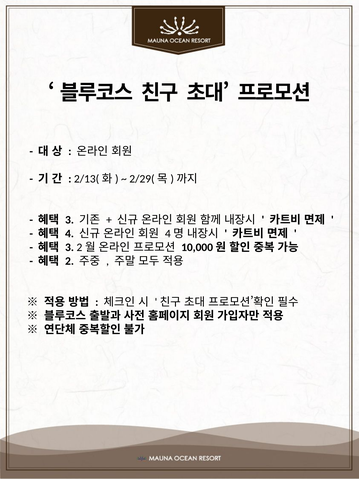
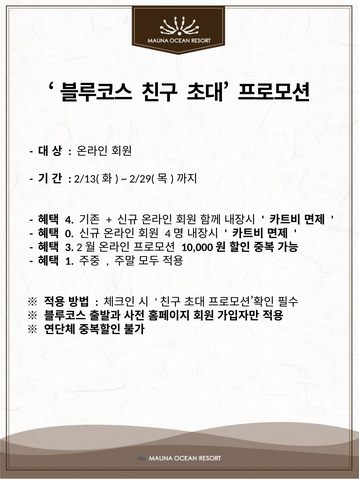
3 at (70, 220): 3 -> 4
4: 4 -> 0
2: 2 -> 1
